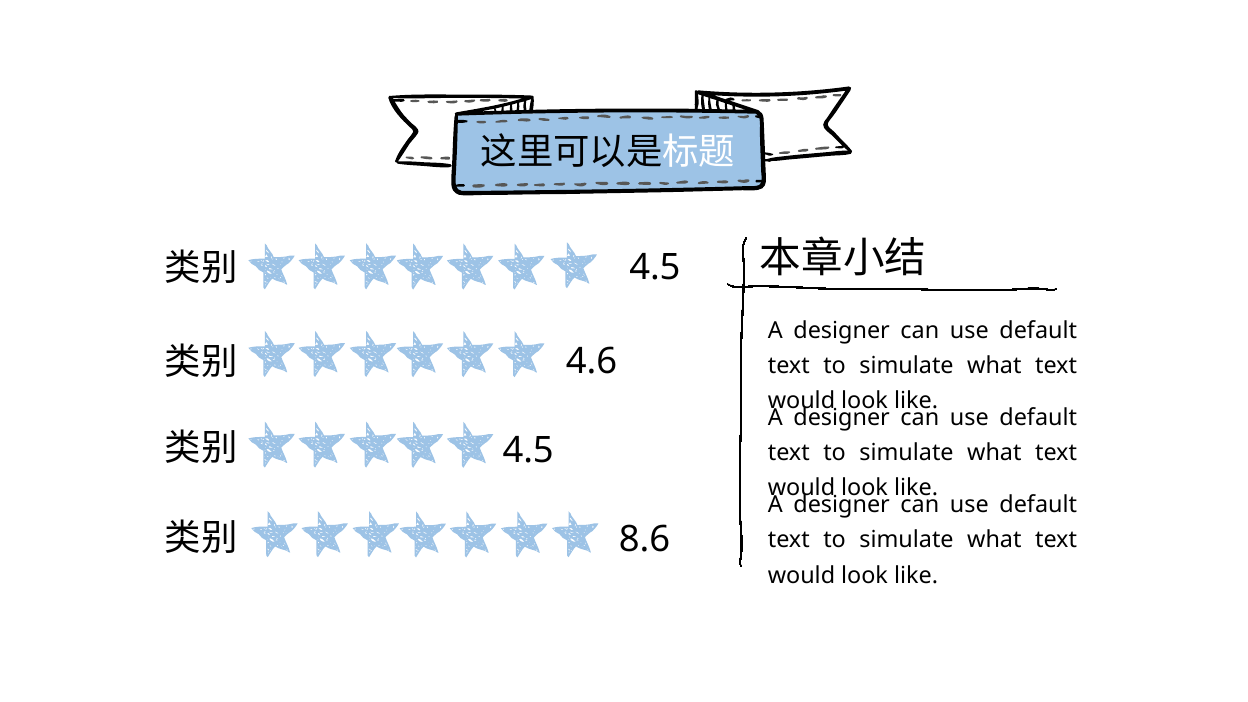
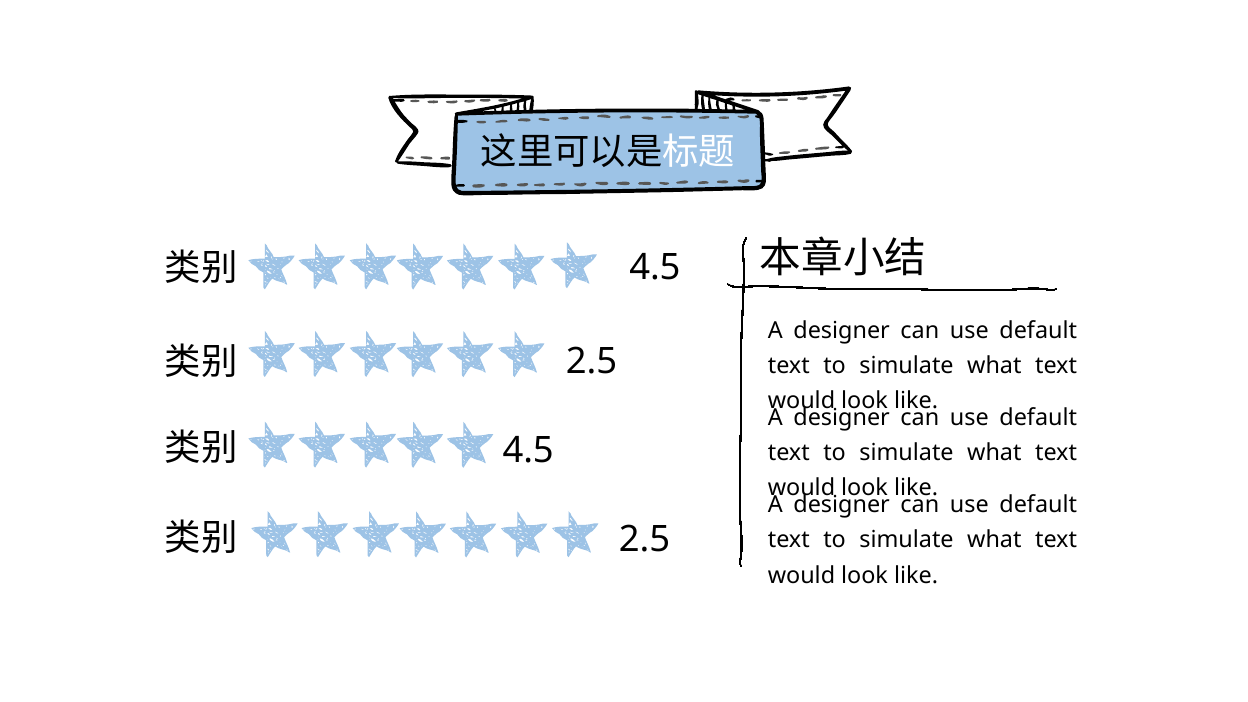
4.6 at (592, 361): 4.6 -> 2.5
8.6 at (645, 540): 8.6 -> 2.5
